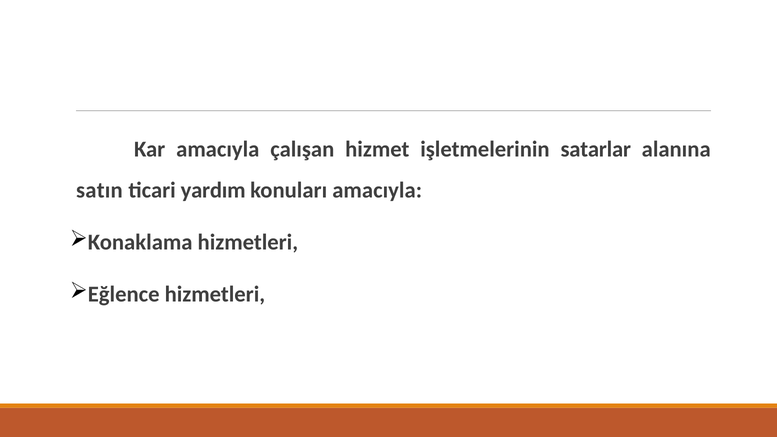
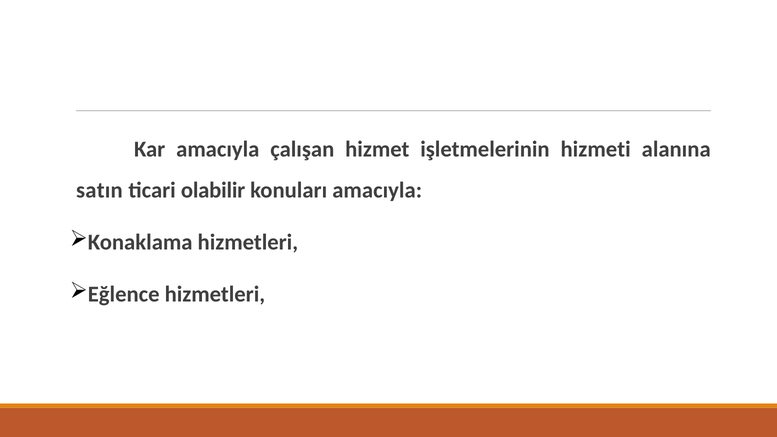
satarlar: satarlar -> hizmeti
yardım: yardım -> olabilir
